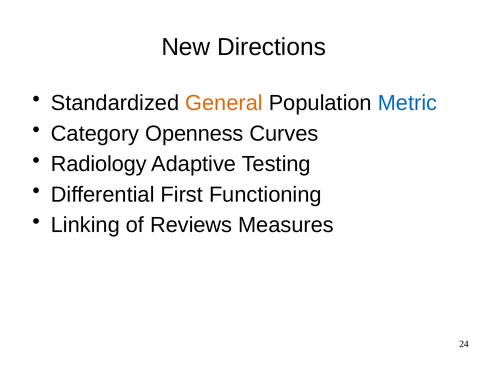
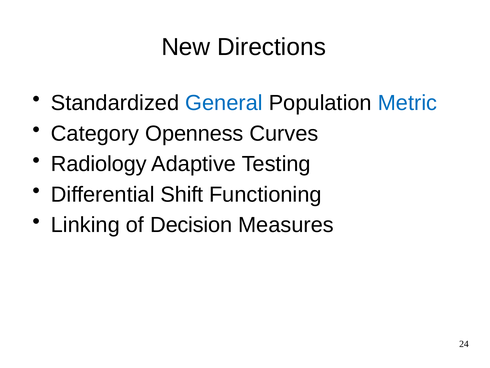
General colour: orange -> blue
First: First -> Shift
Reviews: Reviews -> Decision
